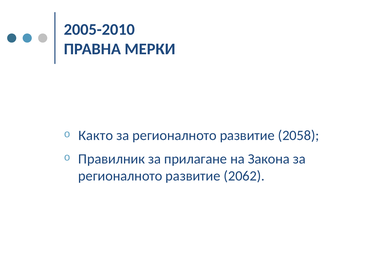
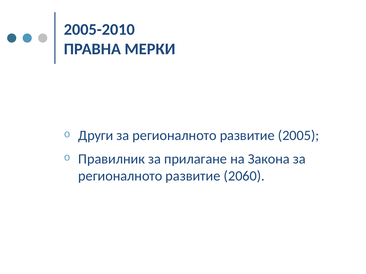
Както: Както -> Други
2058: 2058 -> 2005
2062: 2062 -> 2060
